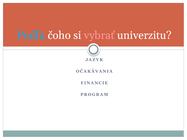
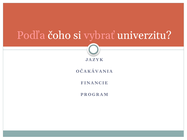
Podľa colour: light blue -> pink
